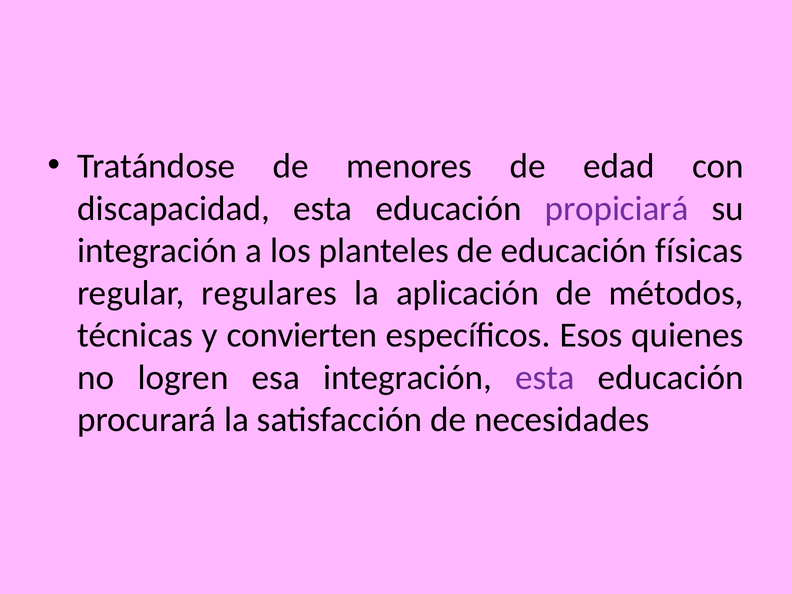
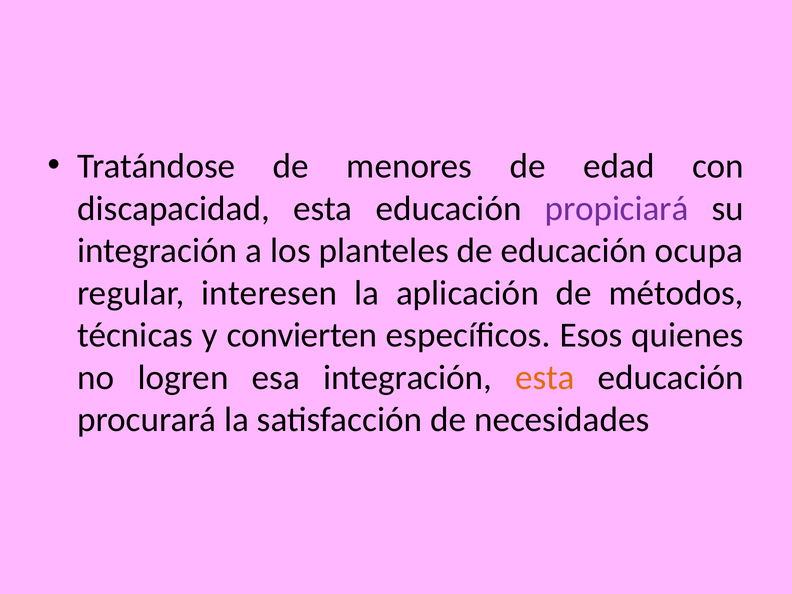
físicas: físicas -> ocupa
regulares: regulares -> interesen
esta at (545, 377) colour: purple -> orange
